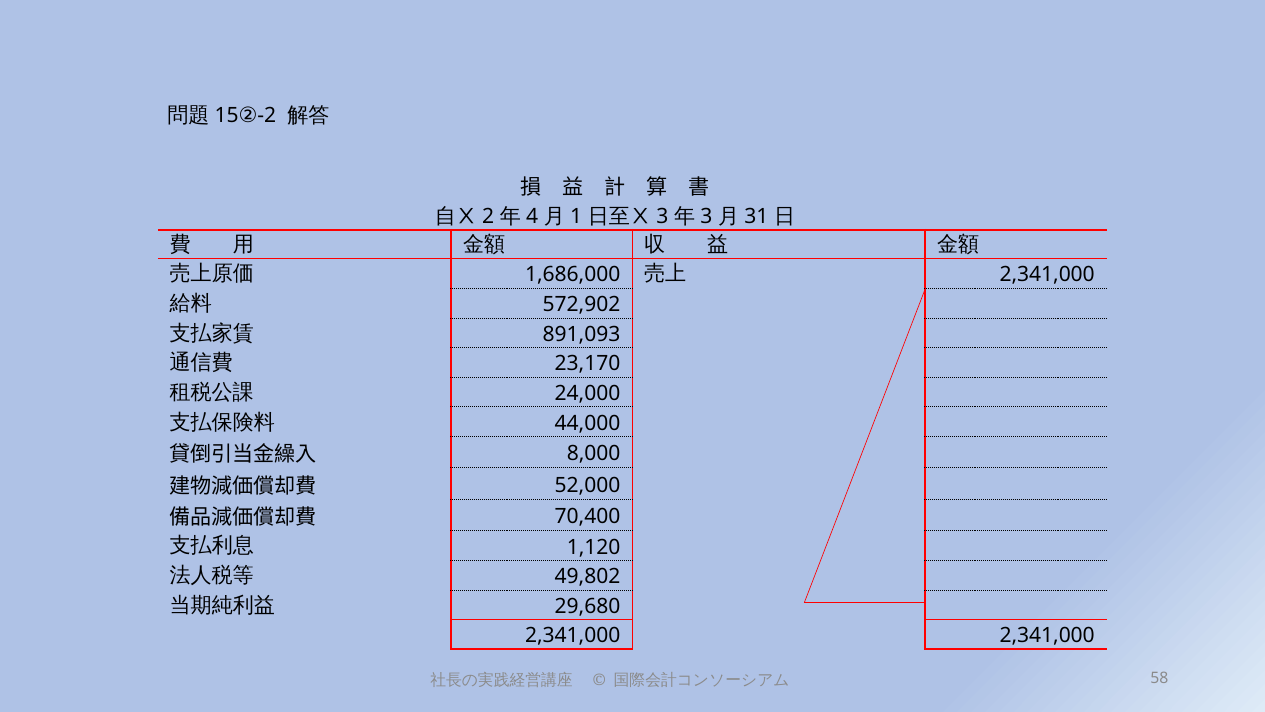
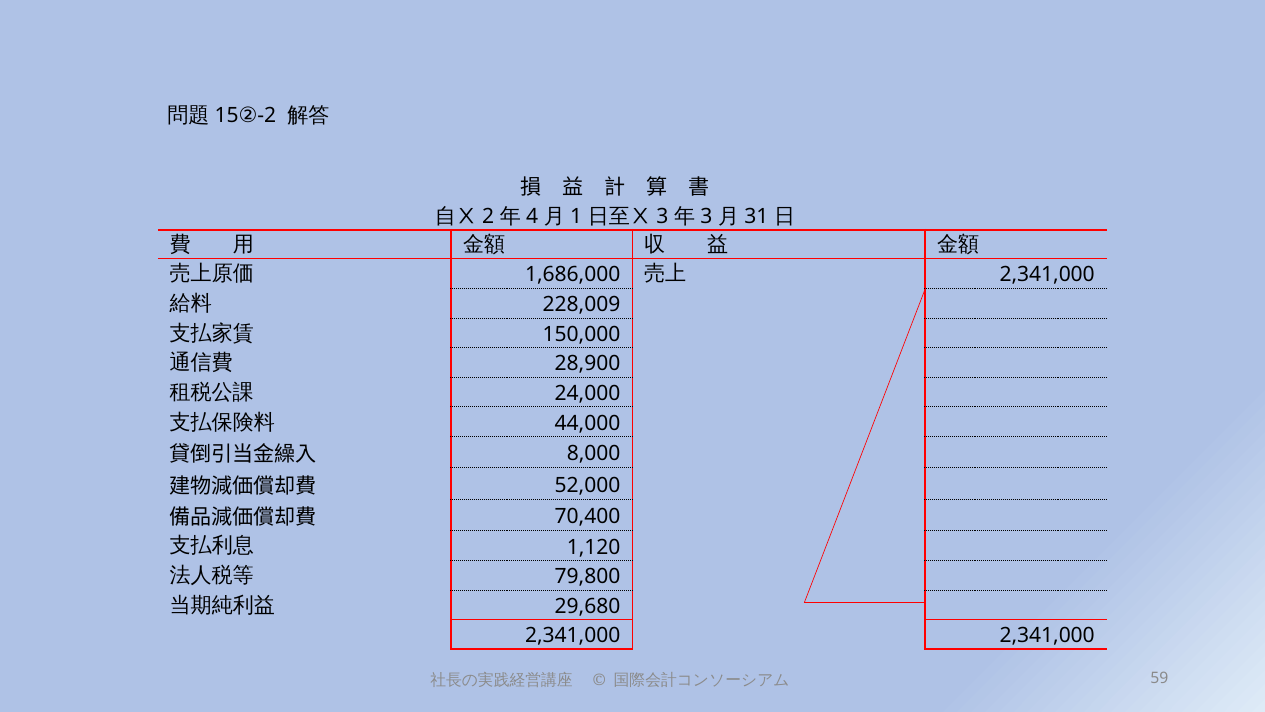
572,902: 572,902 -> 228,009
891,093: 891,093 -> 150,000
23,170: 23,170 -> 28,900
49,802: 49,802 -> 79,800
58: 58 -> 59
